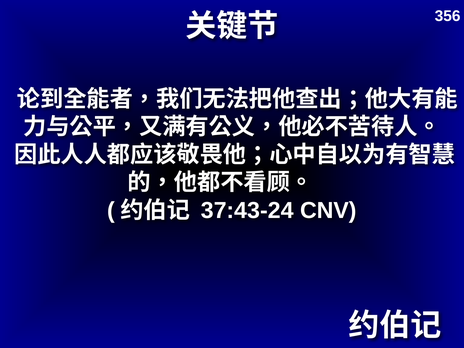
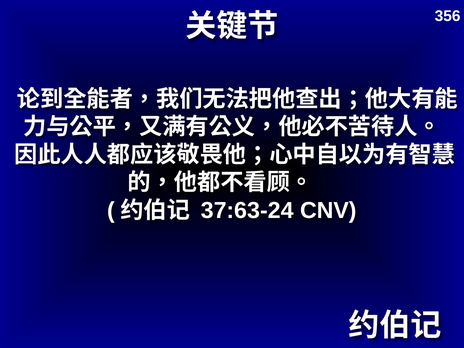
37:43-24: 37:43-24 -> 37:63-24
